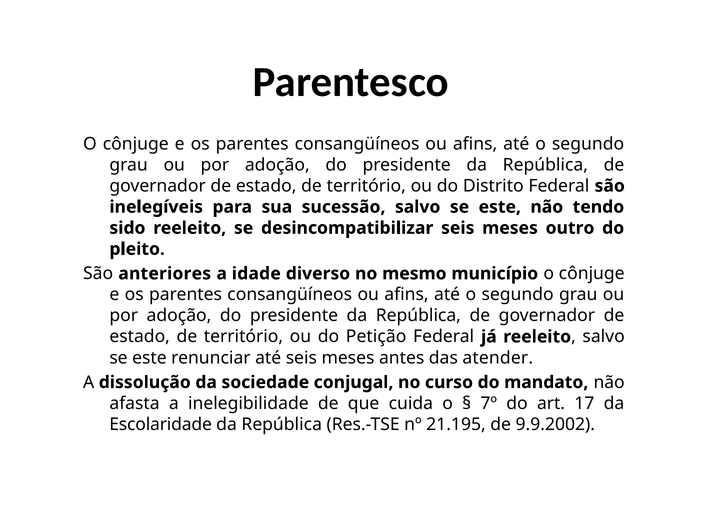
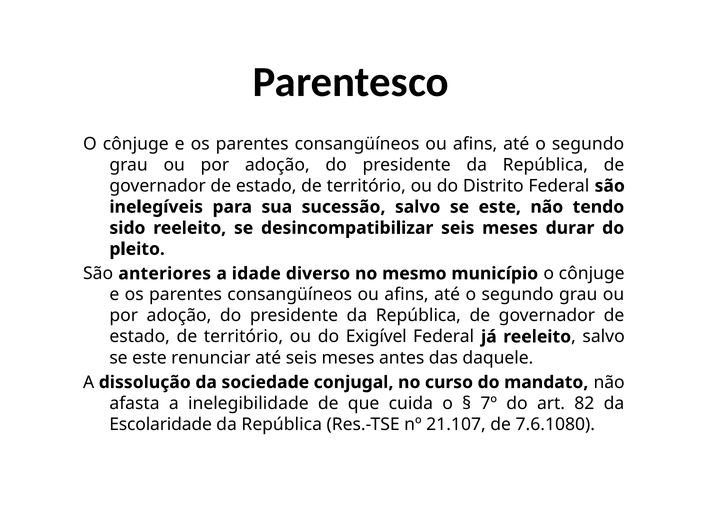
outro: outro -> durar
Petição: Petição -> Exigível
atender: atender -> daquele
17: 17 -> 82
21.195: 21.195 -> 21.107
9.9.2002: 9.9.2002 -> 7.6.1080
